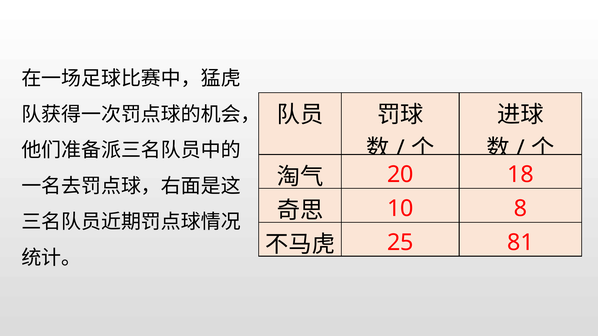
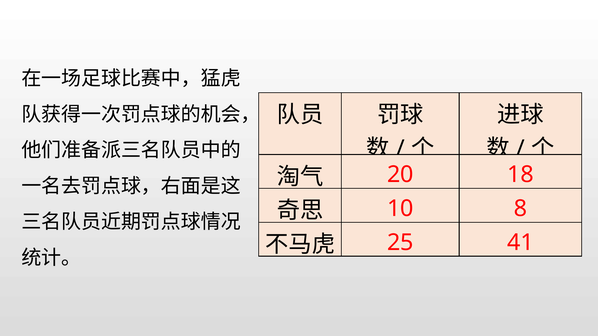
81: 81 -> 41
